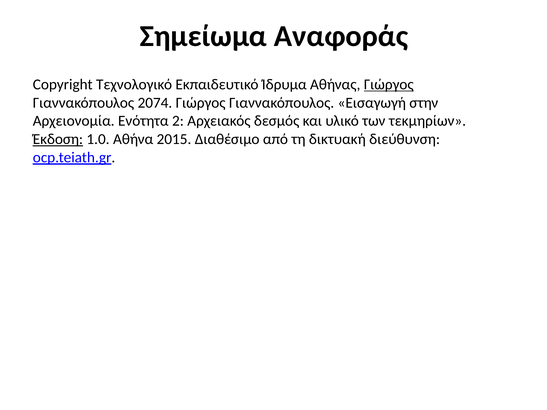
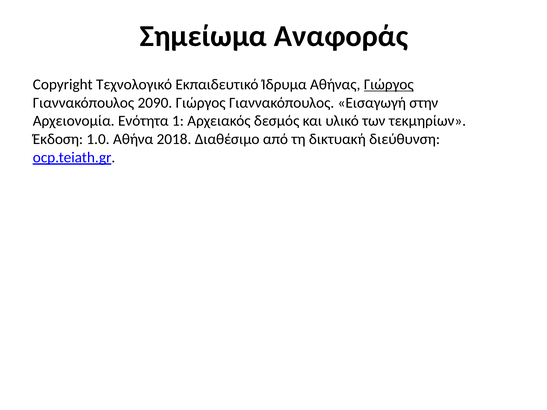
2074: 2074 -> 2090
2: 2 -> 1
Έκδοση underline: present -> none
2015: 2015 -> 2018
